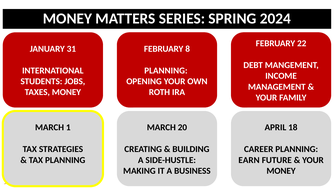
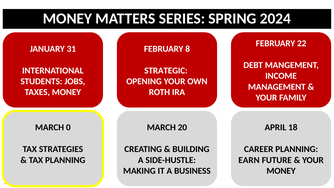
PLANNING at (166, 70): PLANNING -> STRATEGIC
1: 1 -> 0
